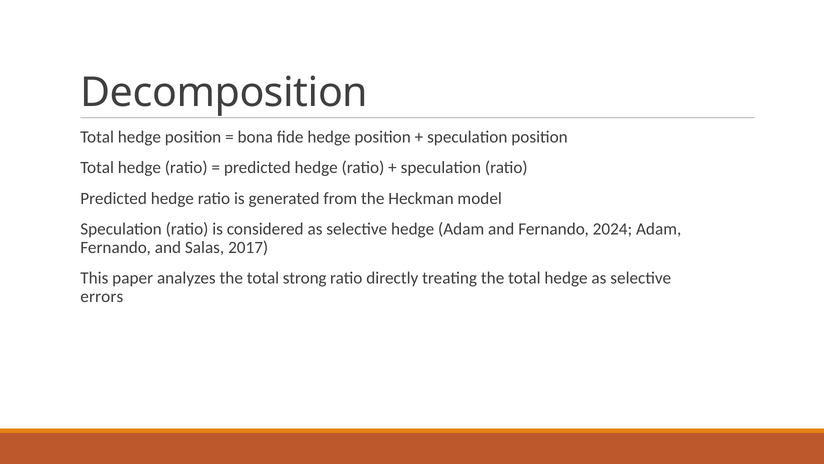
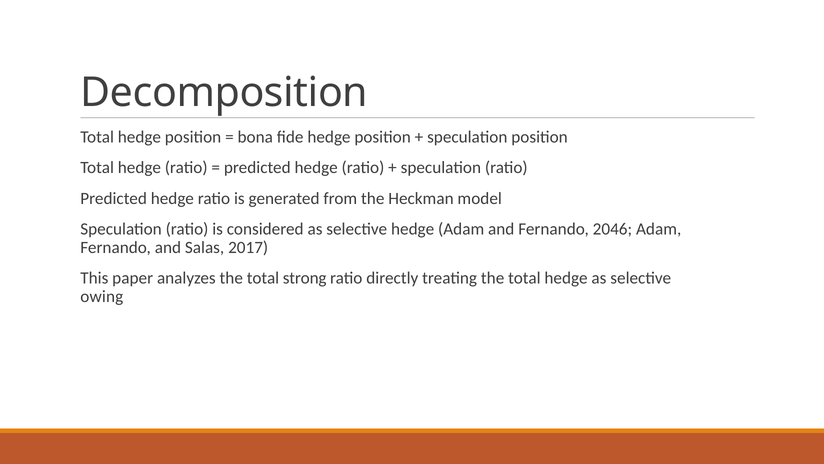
2024: 2024 -> 2046
errors: errors -> owing
